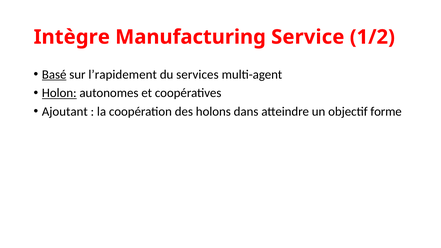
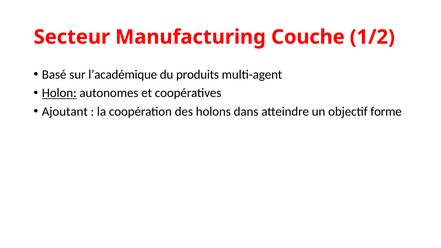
Intègre: Intègre -> Secteur
Service: Service -> Couche
Basé underline: present -> none
l’rapidement: l’rapidement -> l’académique
services: services -> produits
